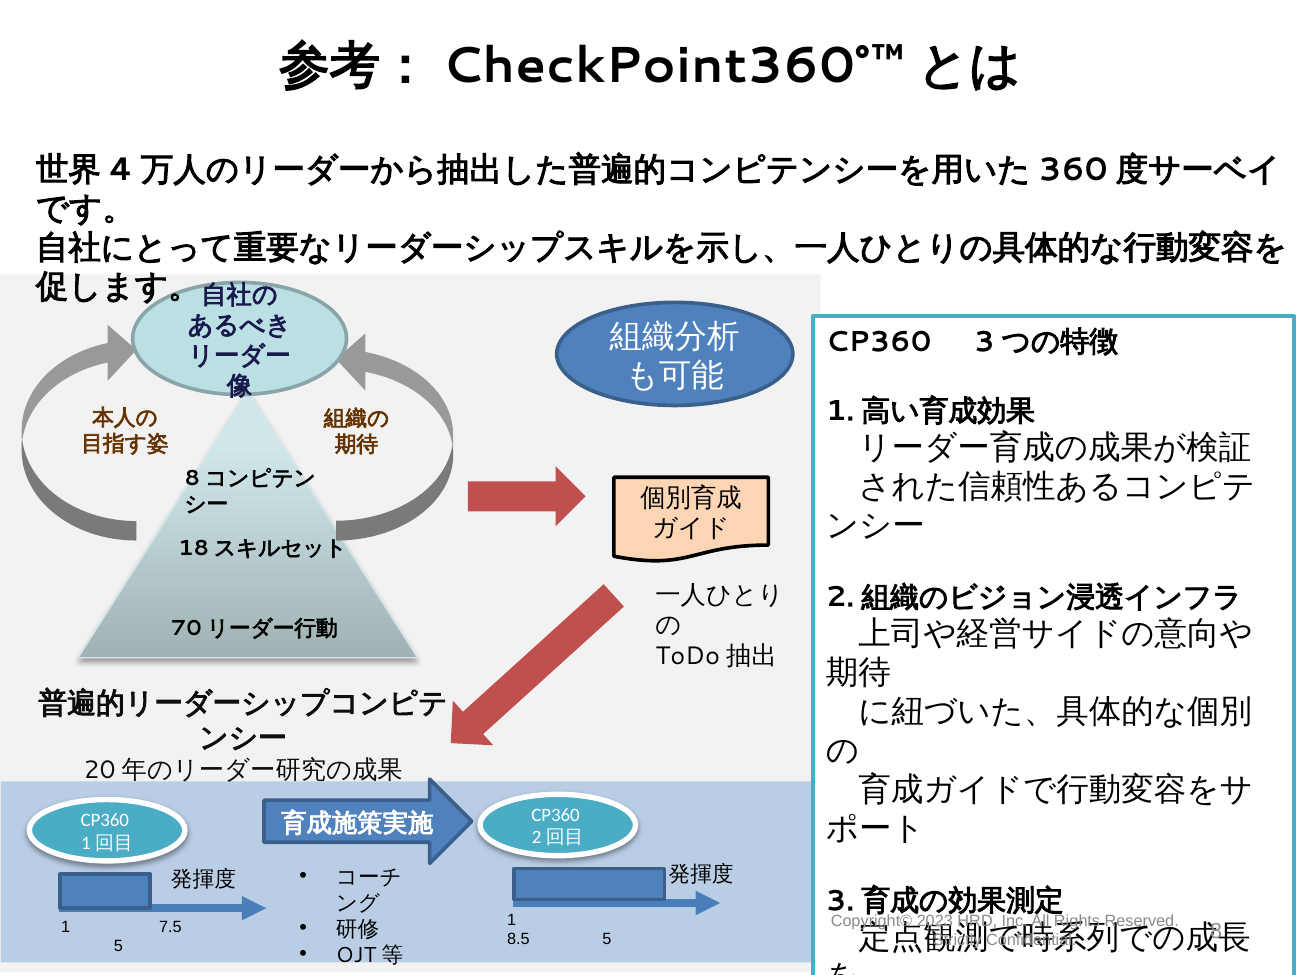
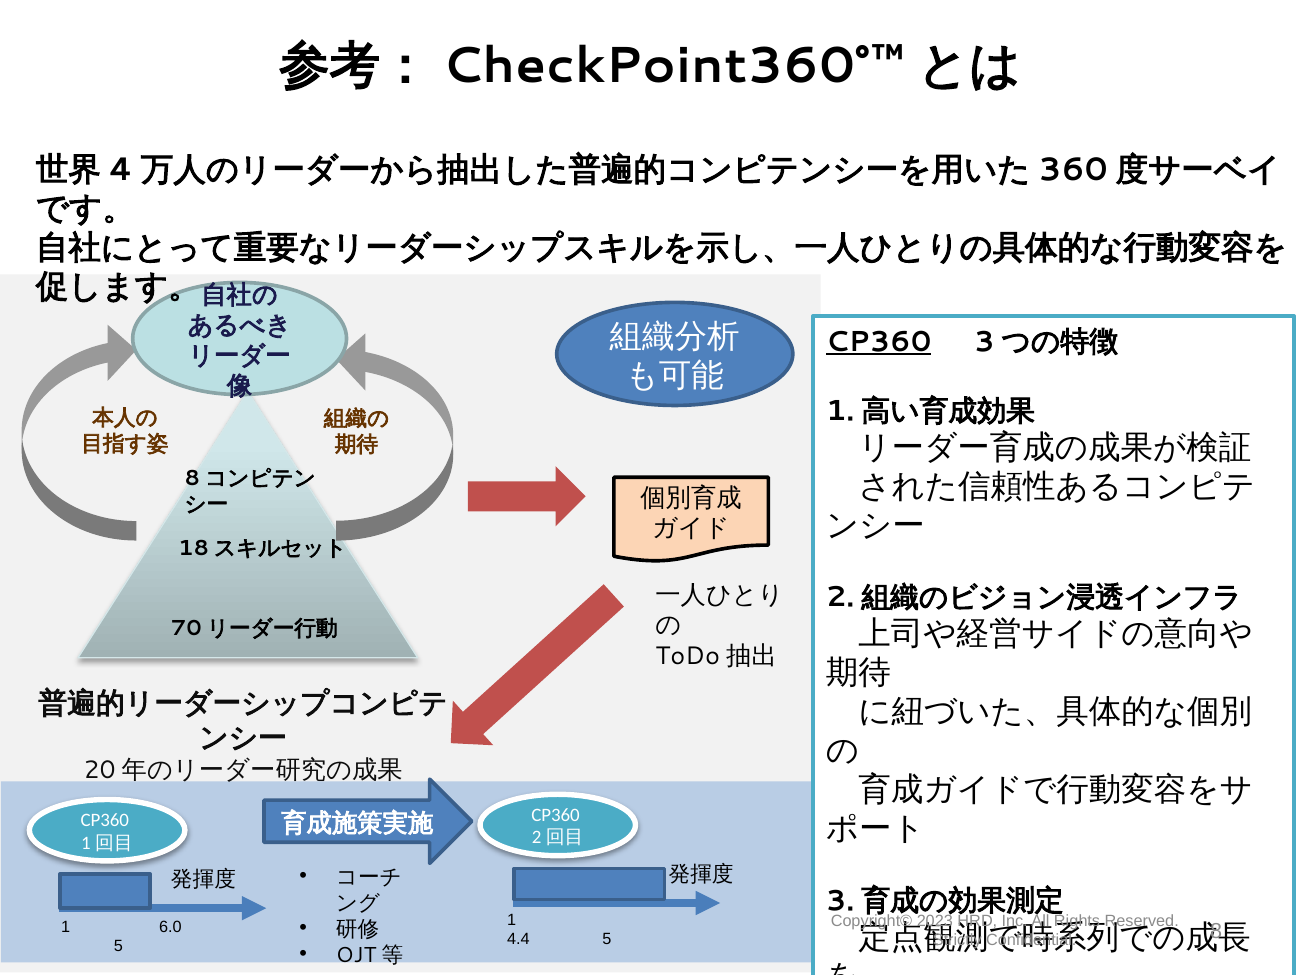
CP360 underline: none -> present
7.5: 7.5 -> 6.0
8.5: 8.5 -> 4.4
